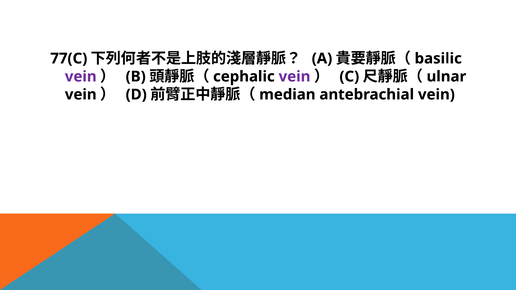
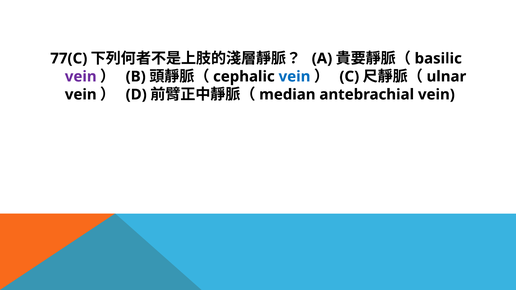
vein at (295, 77) colour: purple -> blue
